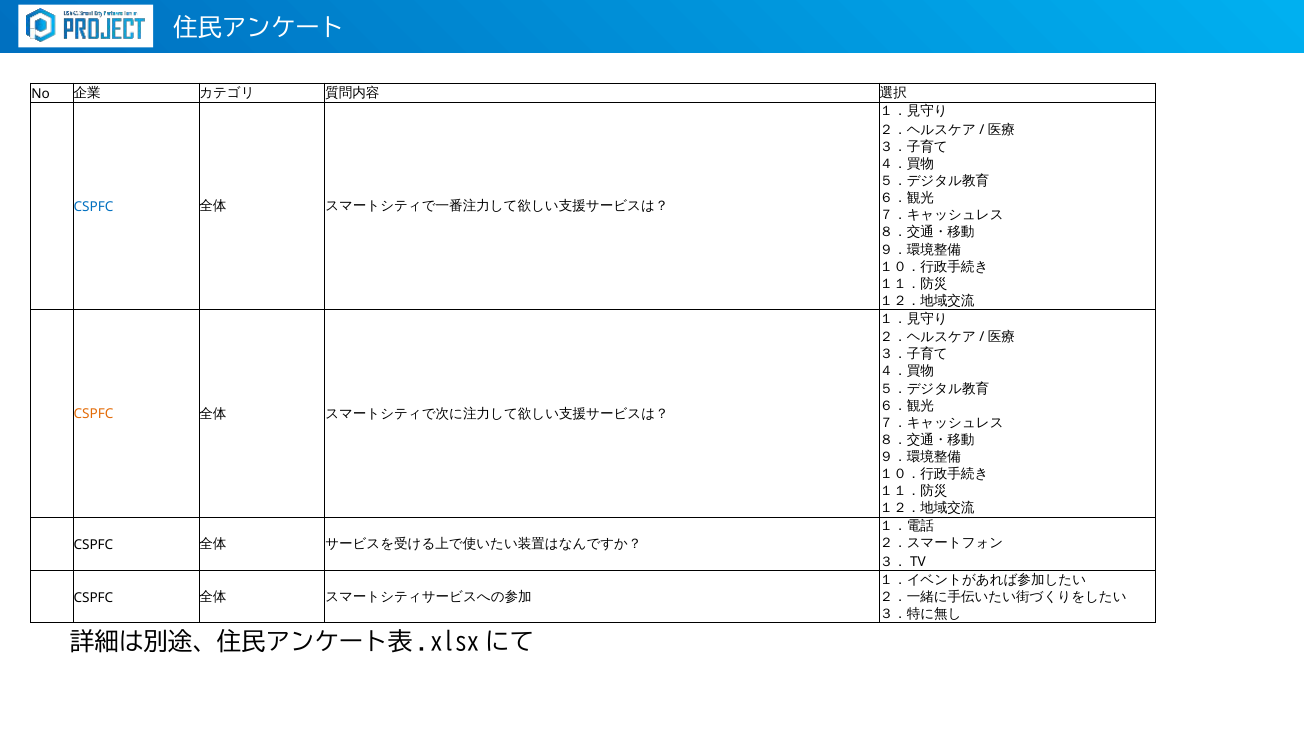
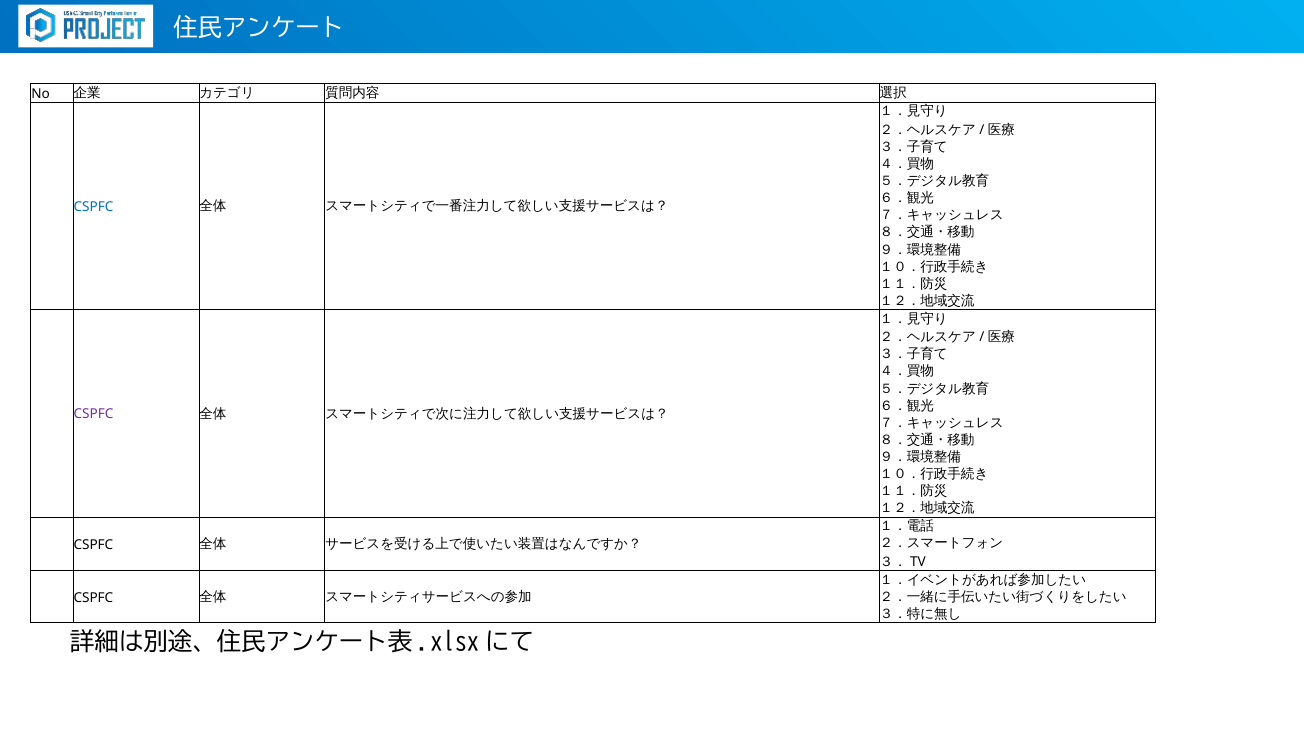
CSPFC at (93, 415) colour: orange -> purple
